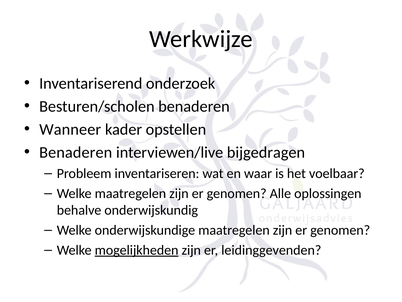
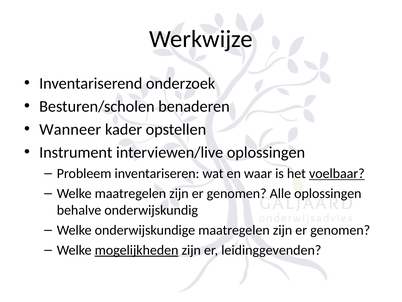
Benaderen at (76, 152): Benaderen -> Instrument
interviewen/live bijgedragen: bijgedragen -> oplossingen
voelbaar underline: none -> present
